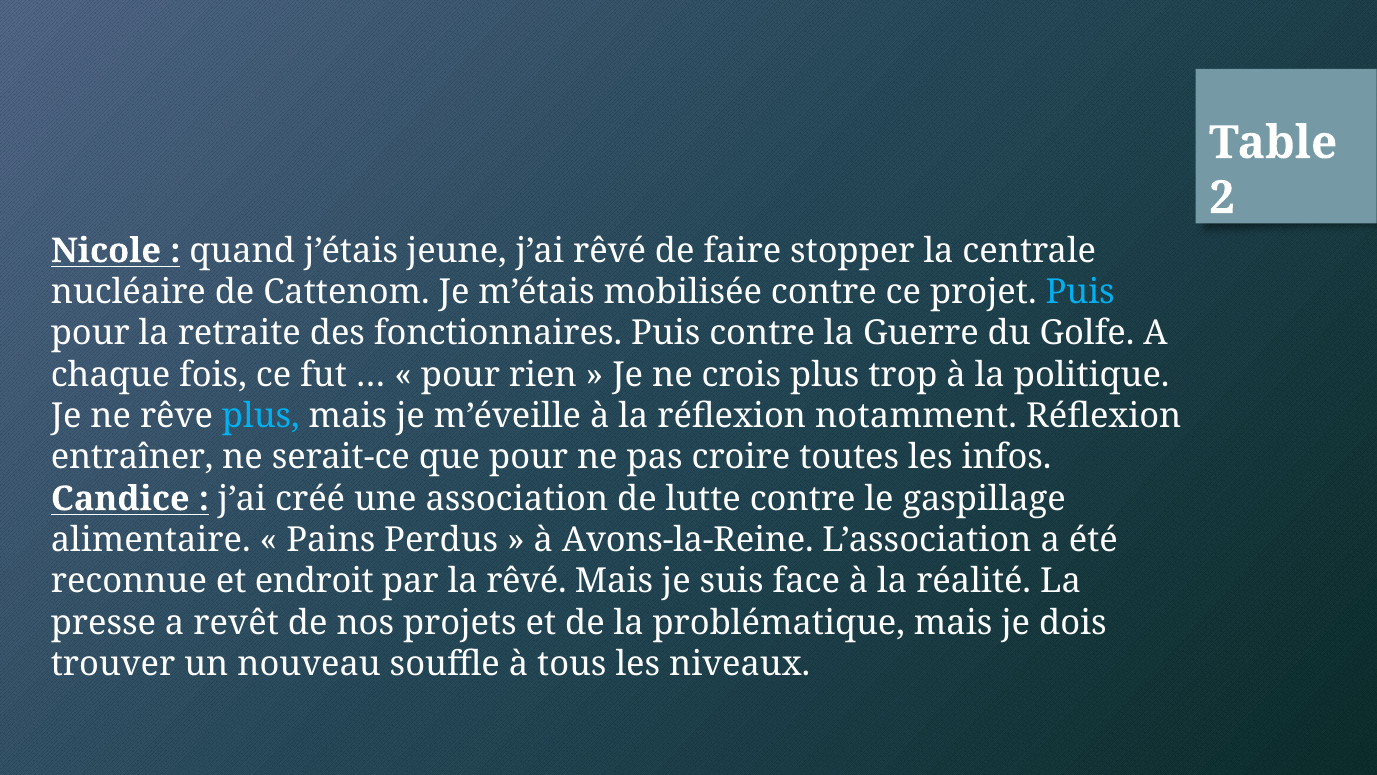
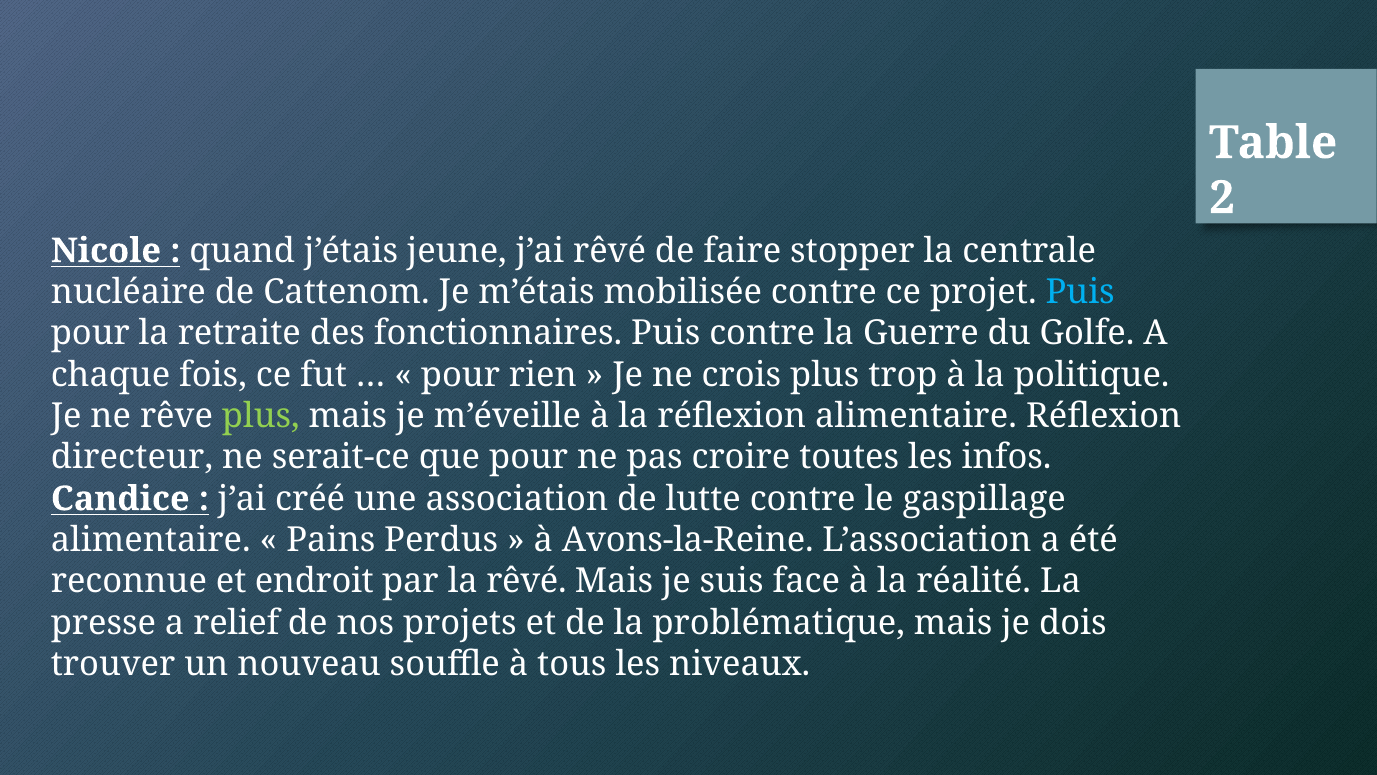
plus at (261, 416) colour: light blue -> light green
réflexion notamment: notamment -> alimentaire
entraîner: entraîner -> directeur
revêt: revêt -> relief
